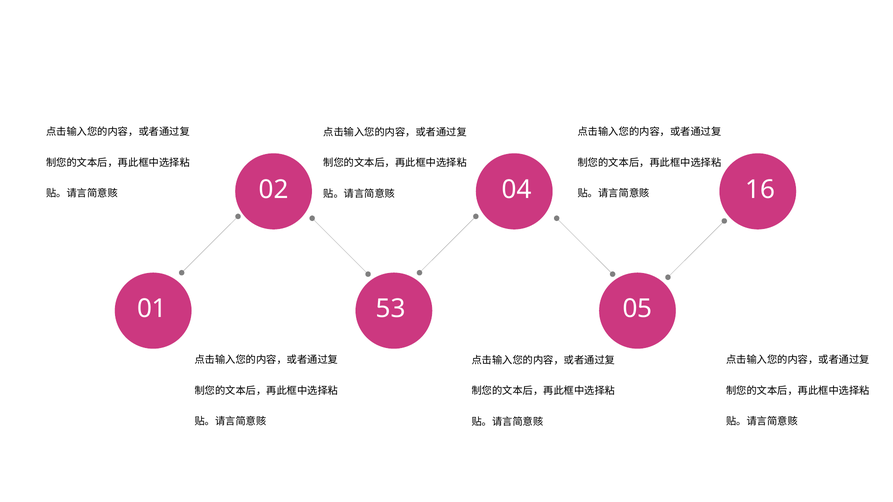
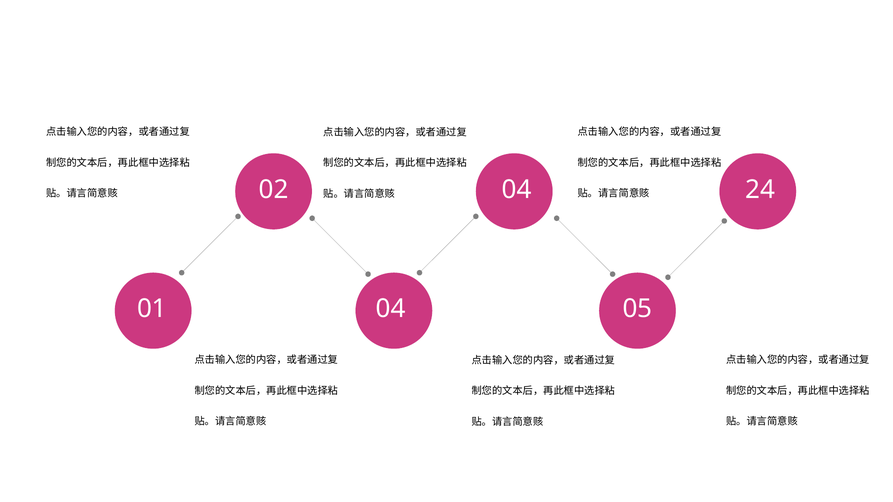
16: 16 -> 24
01 53: 53 -> 04
